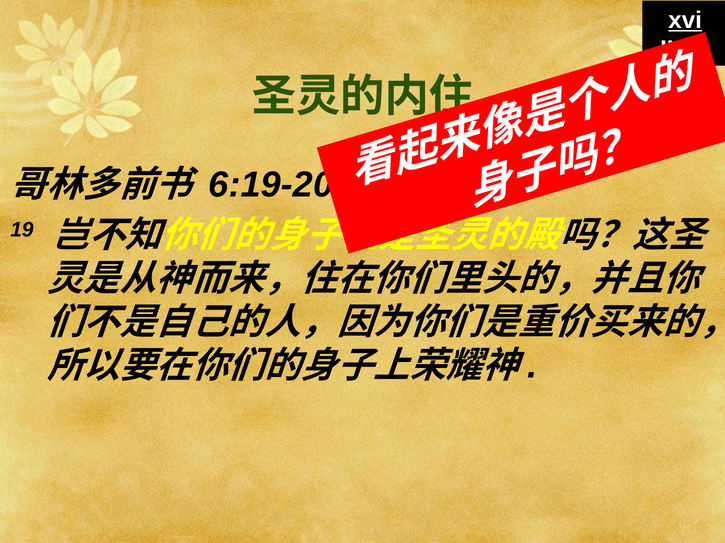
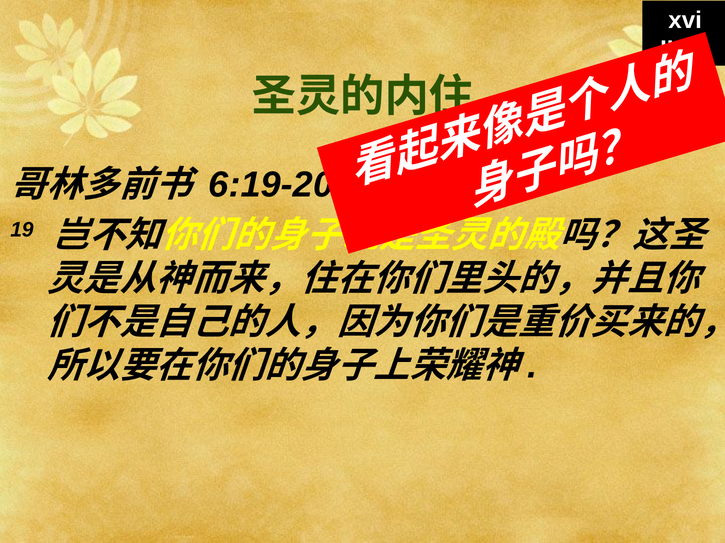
xvi underline: present -> none
